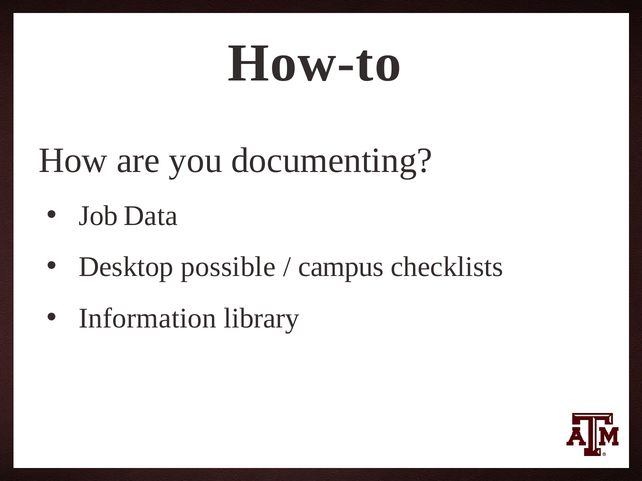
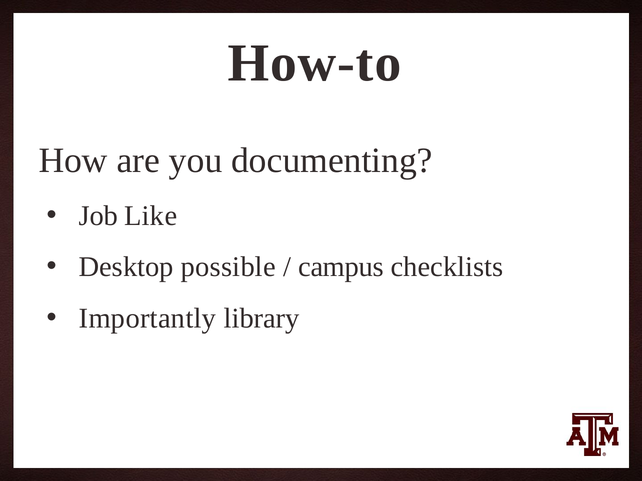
Data: Data -> Like
Information: Information -> Importantly
